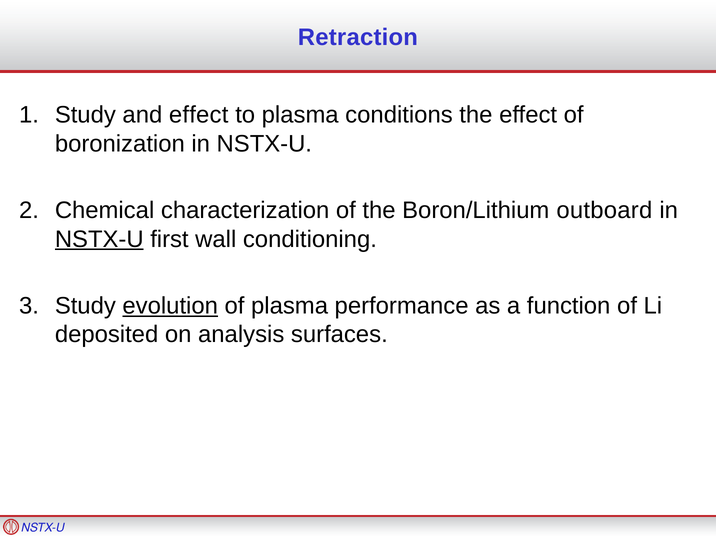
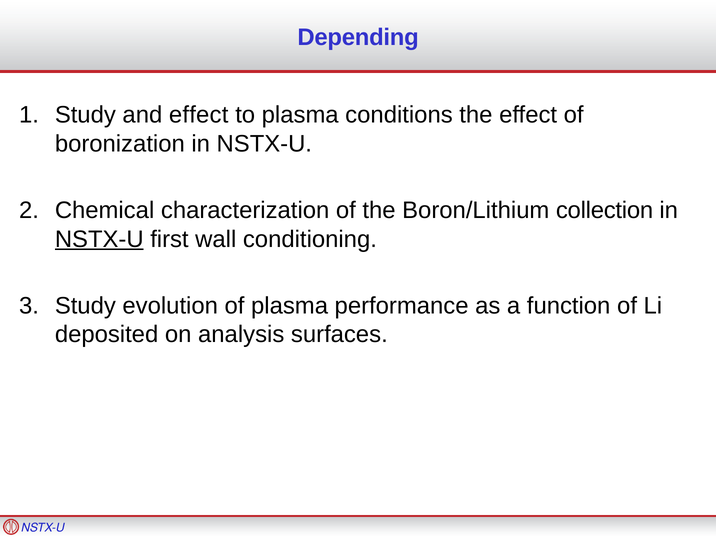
Retraction: Retraction -> Depending
outboard: outboard -> collection
evolution underline: present -> none
